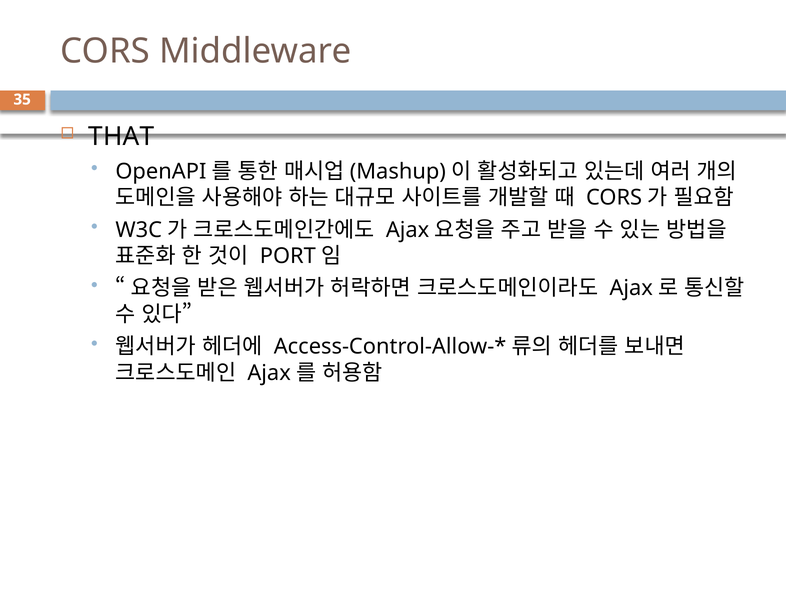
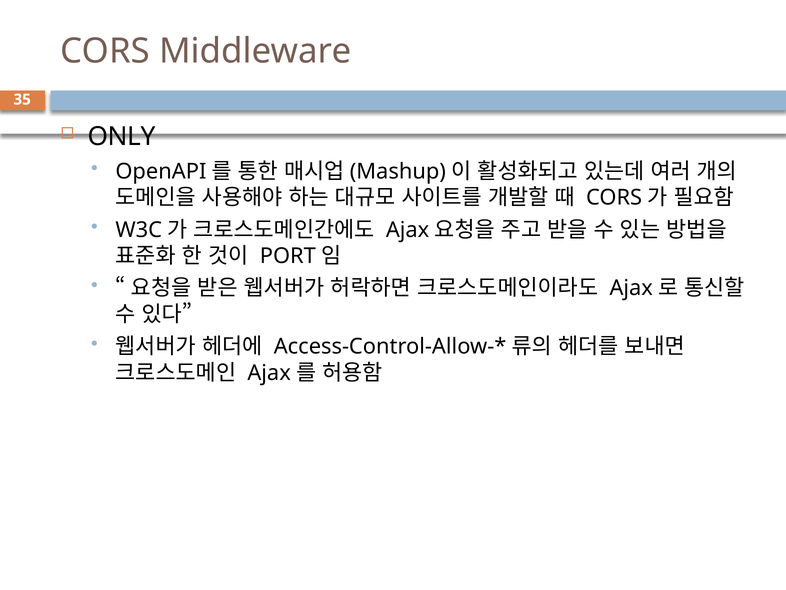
THAT: THAT -> ONLY
